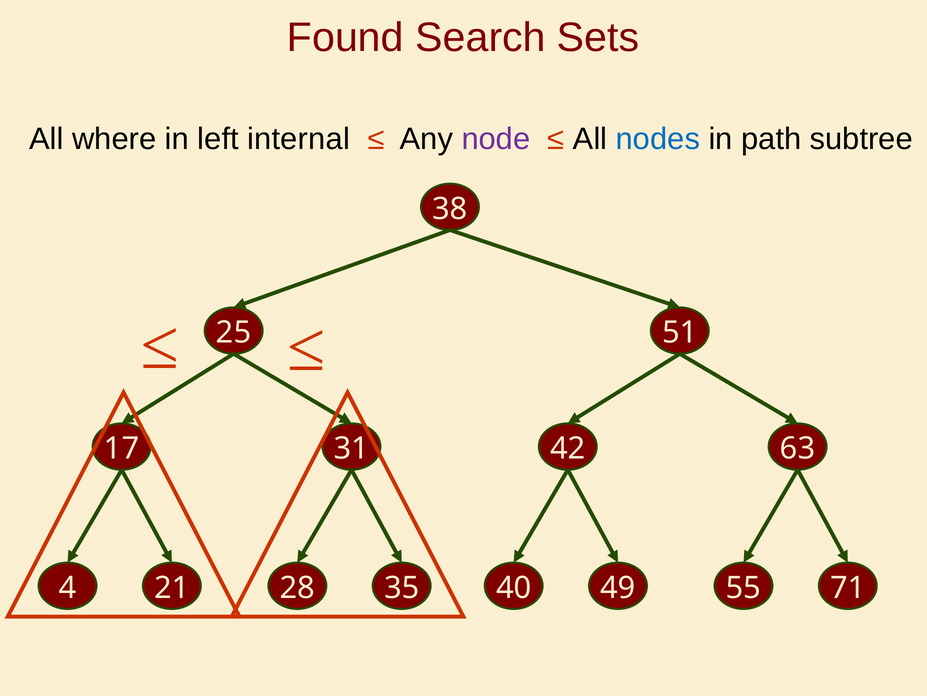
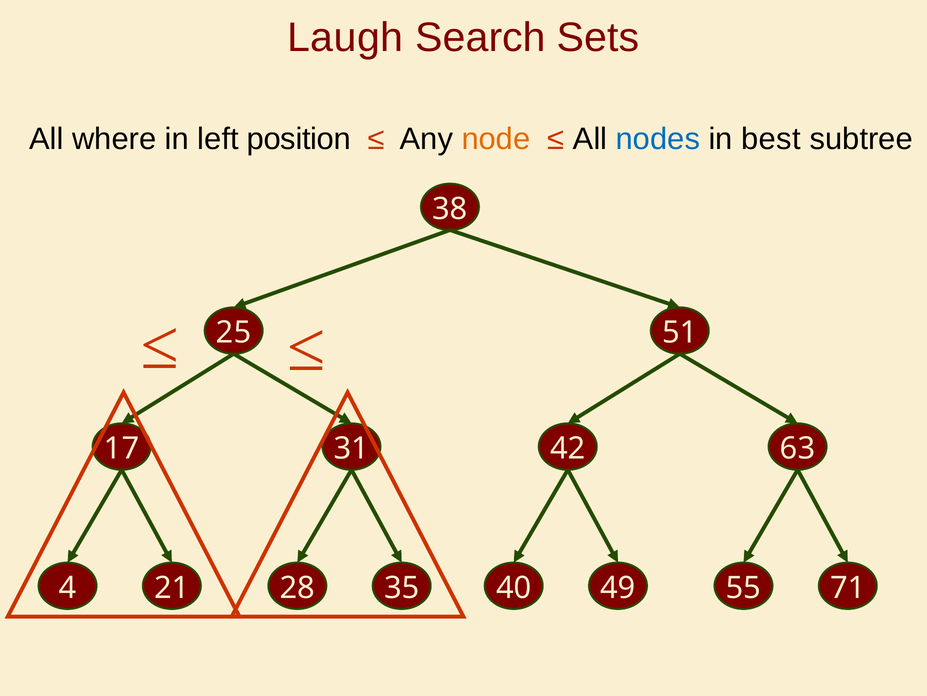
Found: Found -> Laugh
internal: internal -> position
node colour: purple -> orange
path: path -> best
